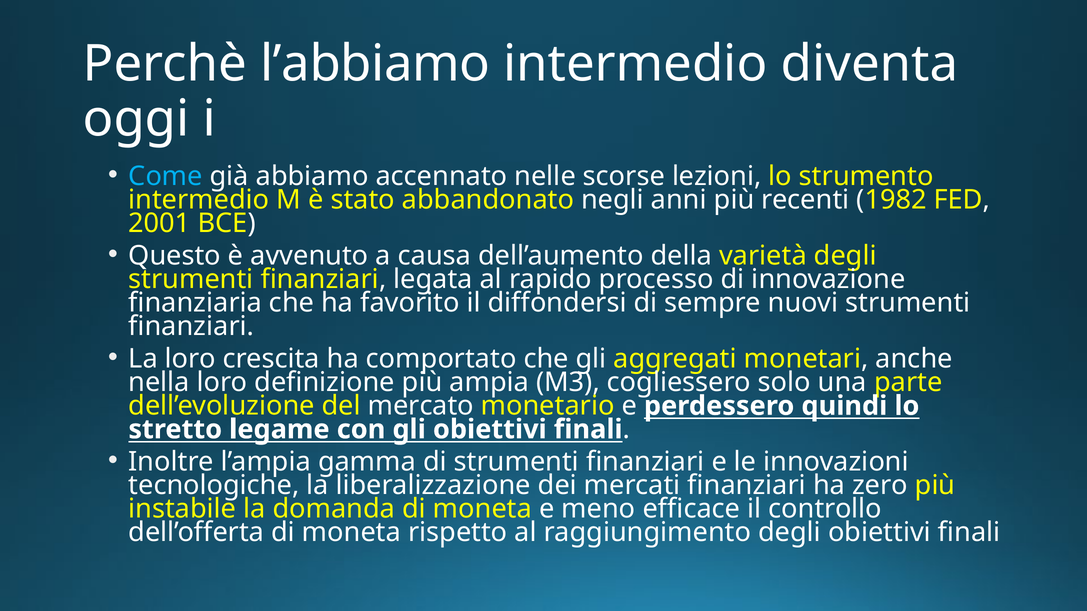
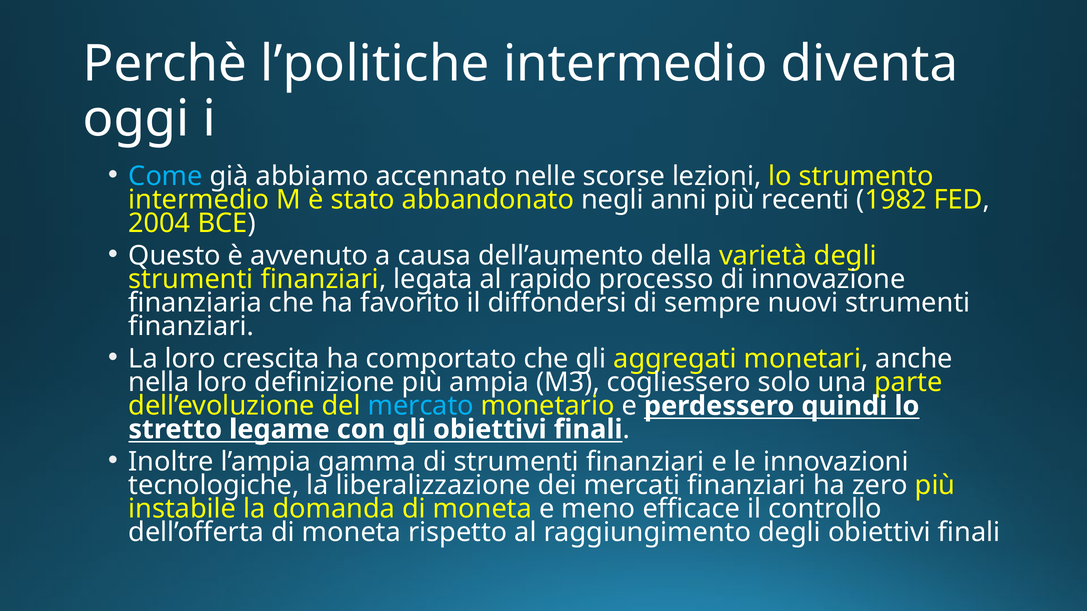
l’abbiamo: l’abbiamo -> l’politiche
2001: 2001 -> 2004
mercato colour: white -> light blue
